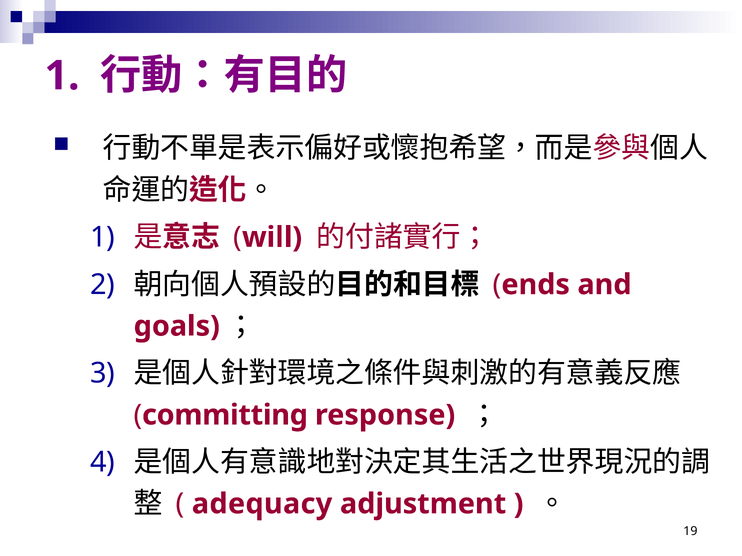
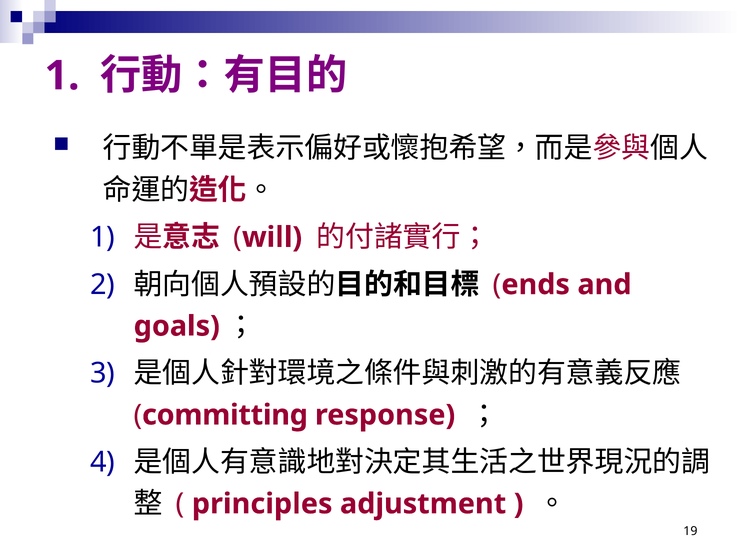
adequacy: adequacy -> principles
